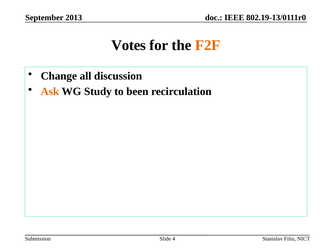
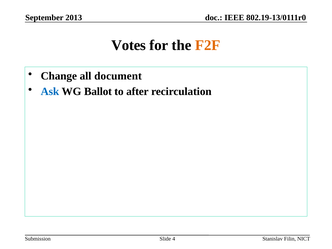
discussion: discussion -> document
Ask colour: orange -> blue
Study: Study -> Ballot
been: been -> after
